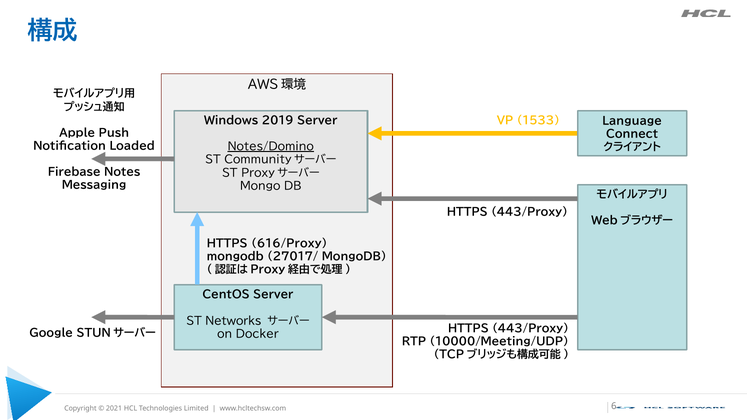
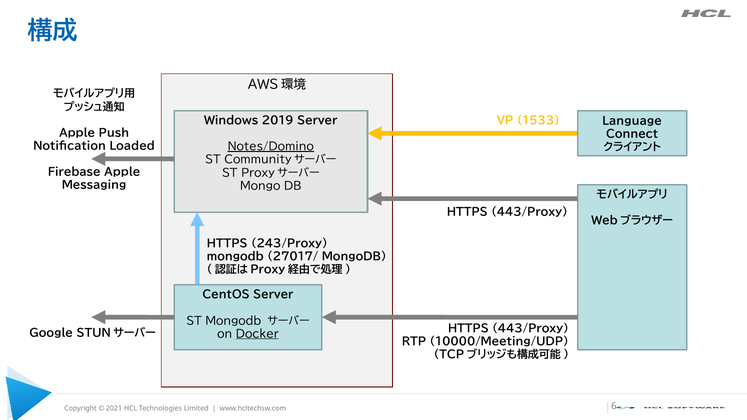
Firebase Notes: Notes -> Apple
616/Proxy: 616/Proxy -> 243/Proxy
ST Networks: Networks -> Mongodb
Docker underline: none -> present
